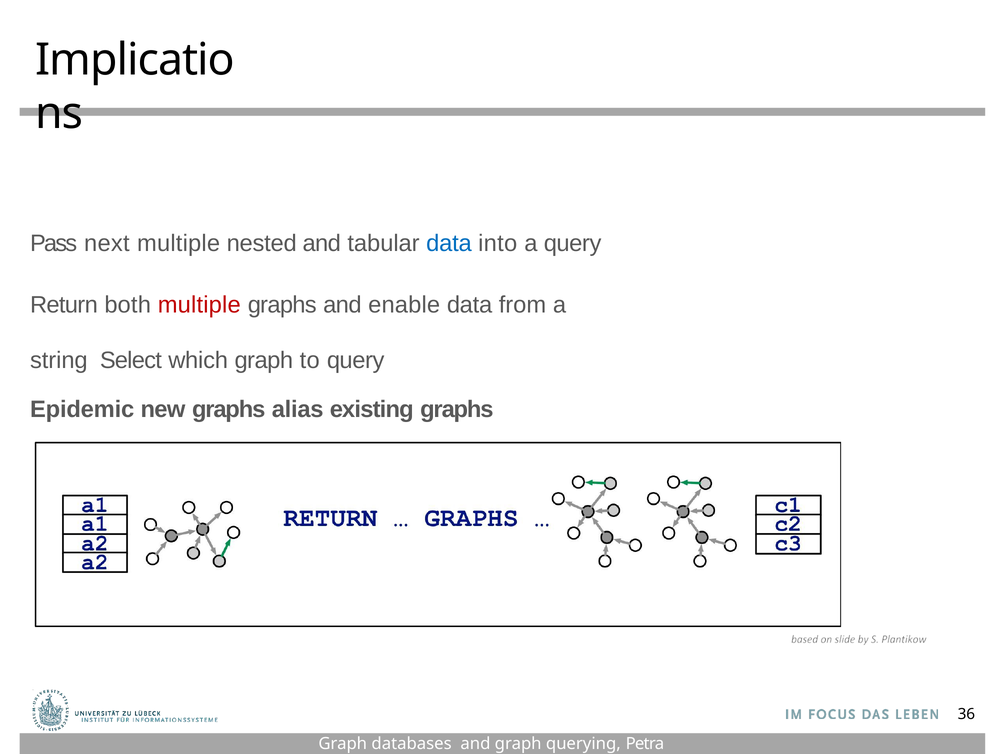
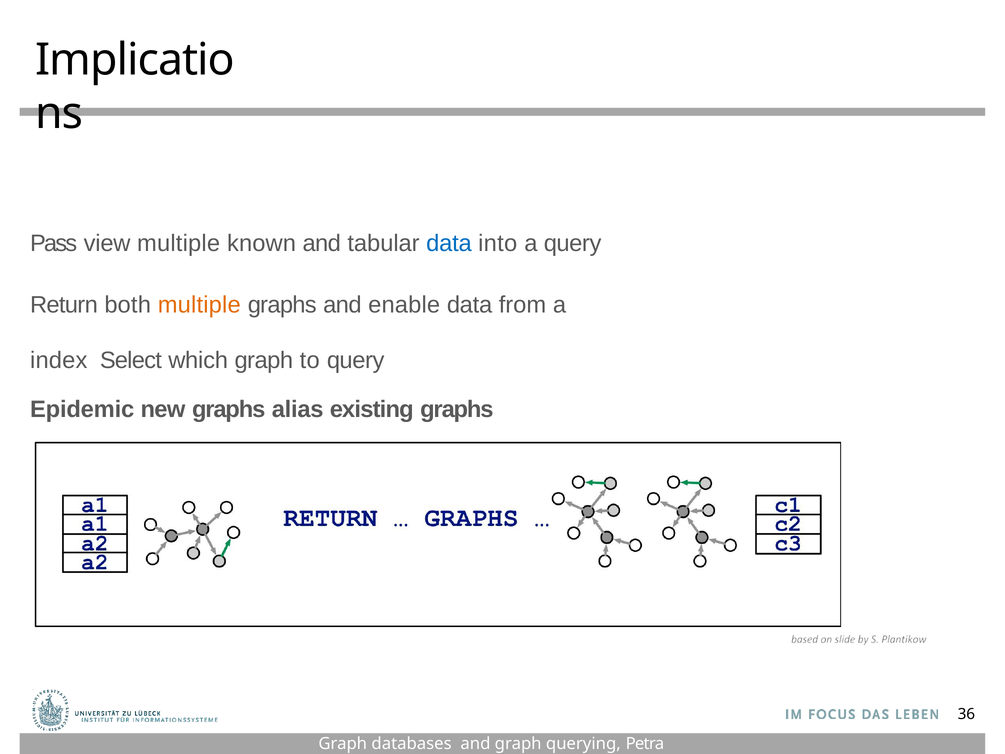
next: next -> view
nested: nested -> known
multiple at (199, 305) colour: red -> orange
string: string -> index
